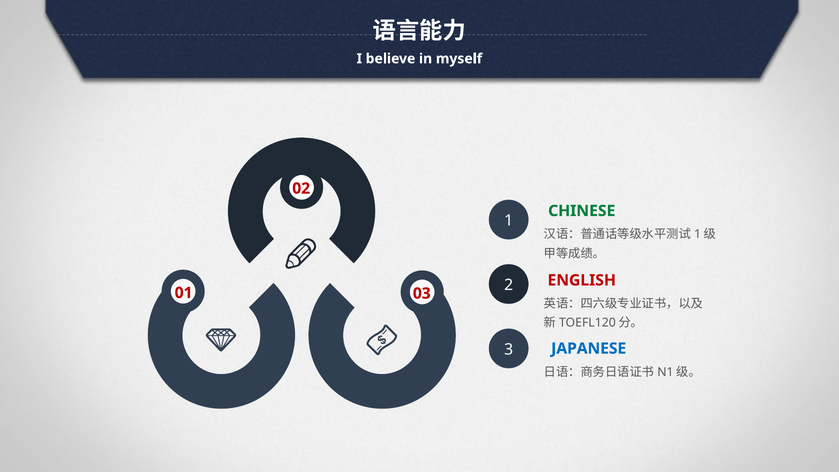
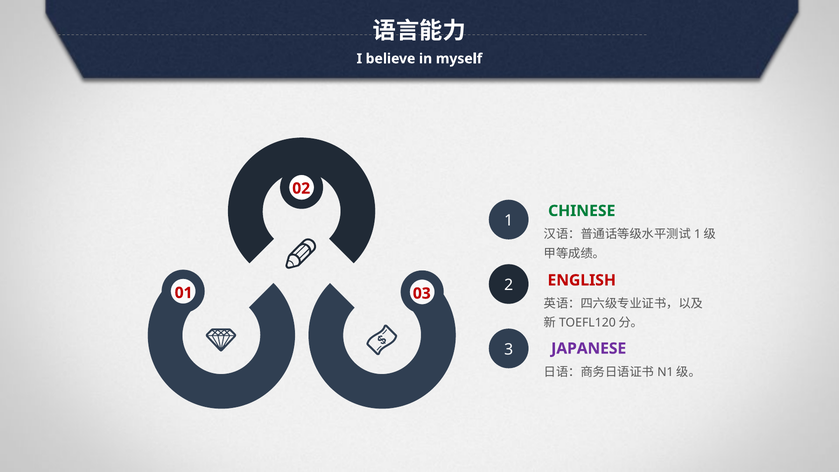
JAPANESE colour: blue -> purple
